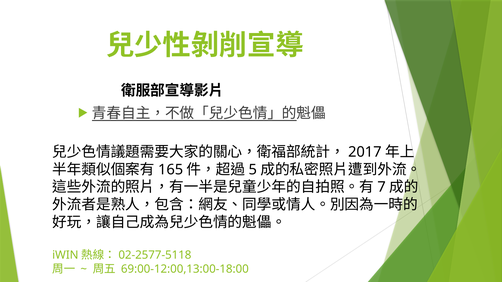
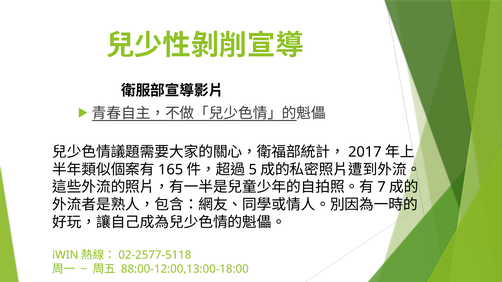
69:00-12:00,13:00-18:00: 69:00-12:00,13:00-18:00 -> 88:00-12:00,13:00-18:00
